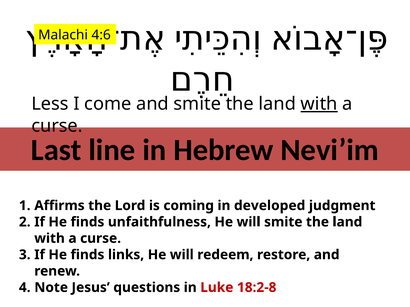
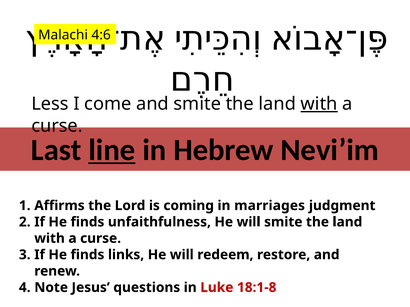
line underline: none -> present
developed: developed -> marriages
18:2-8: 18:2-8 -> 18:1-8
